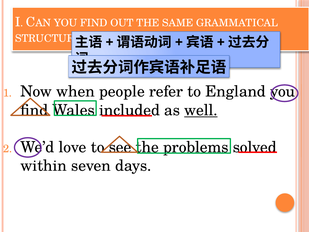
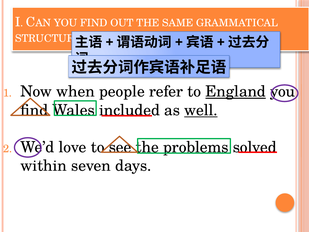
England underline: none -> present
